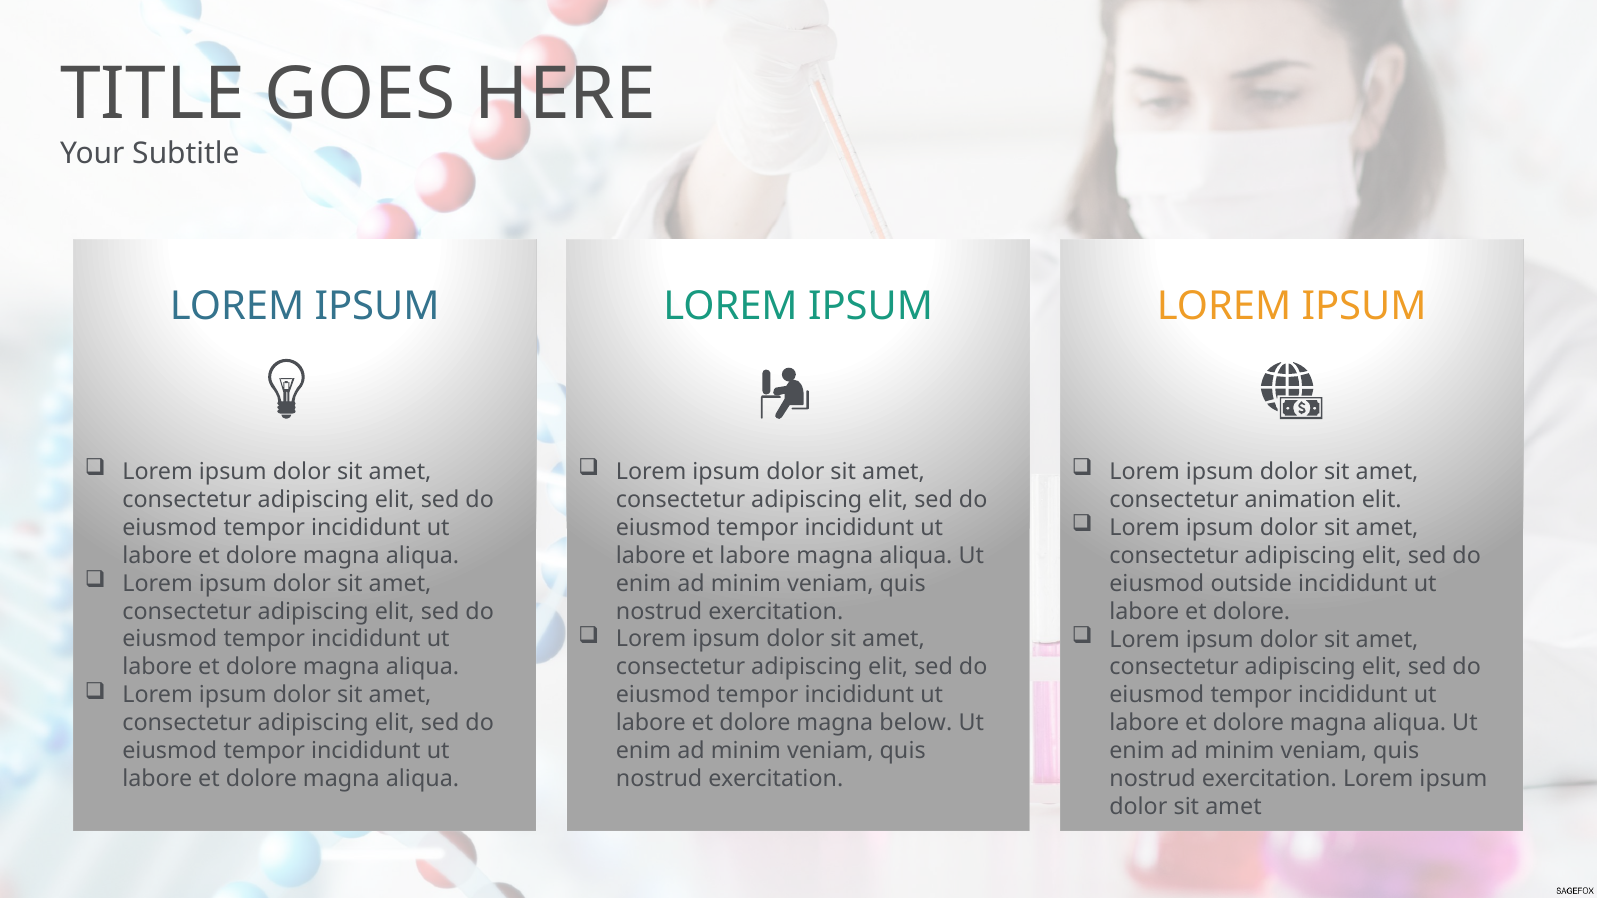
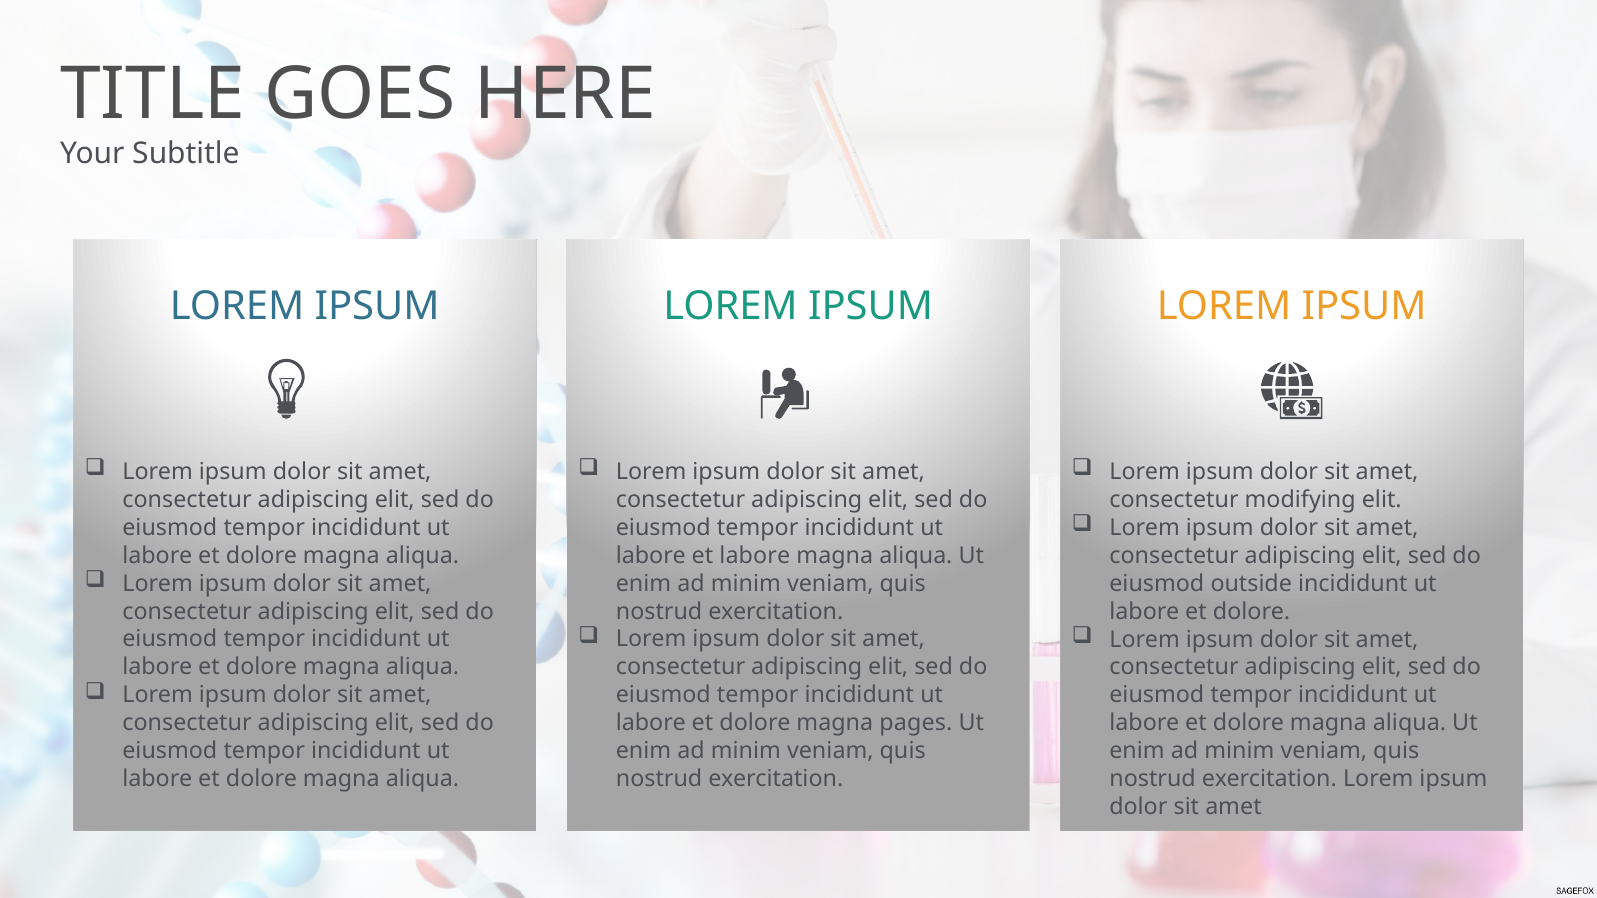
animation: animation -> modifying
below: below -> pages
